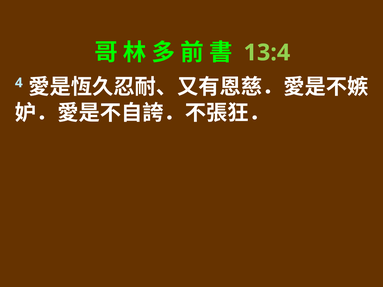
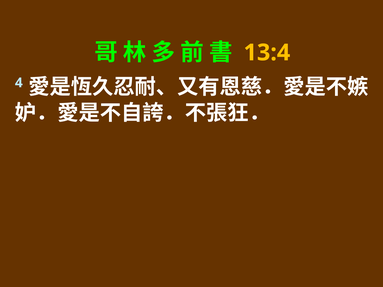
13:4 colour: light green -> yellow
